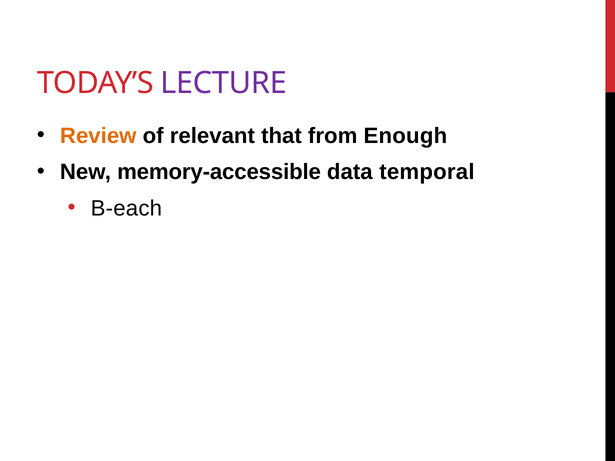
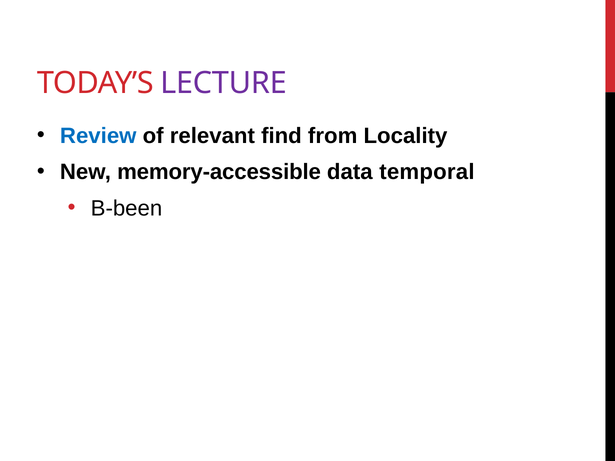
Review colour: orange -> blue
that: that -> find
Enough: Enough -> Locality
B-each: B-each -> B-been
